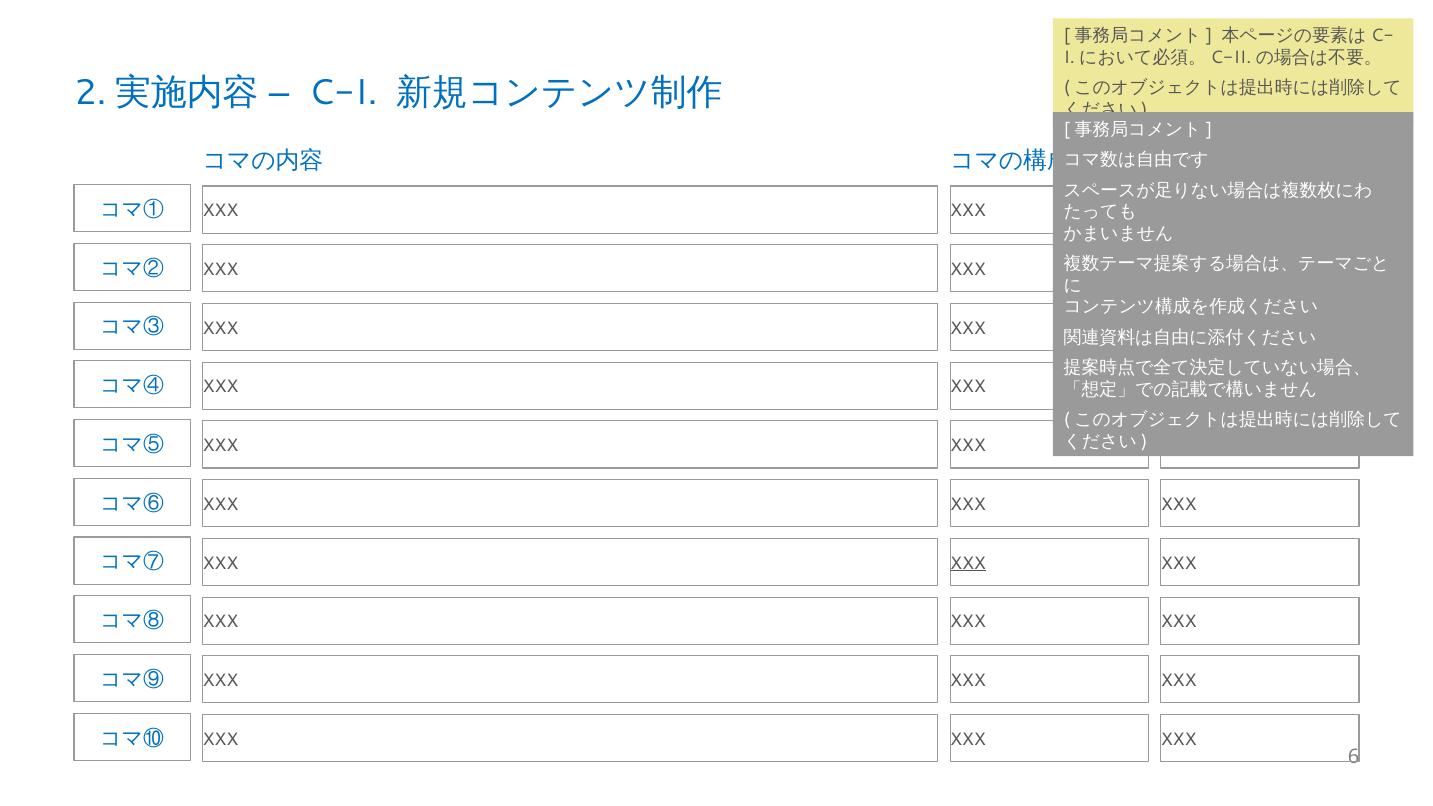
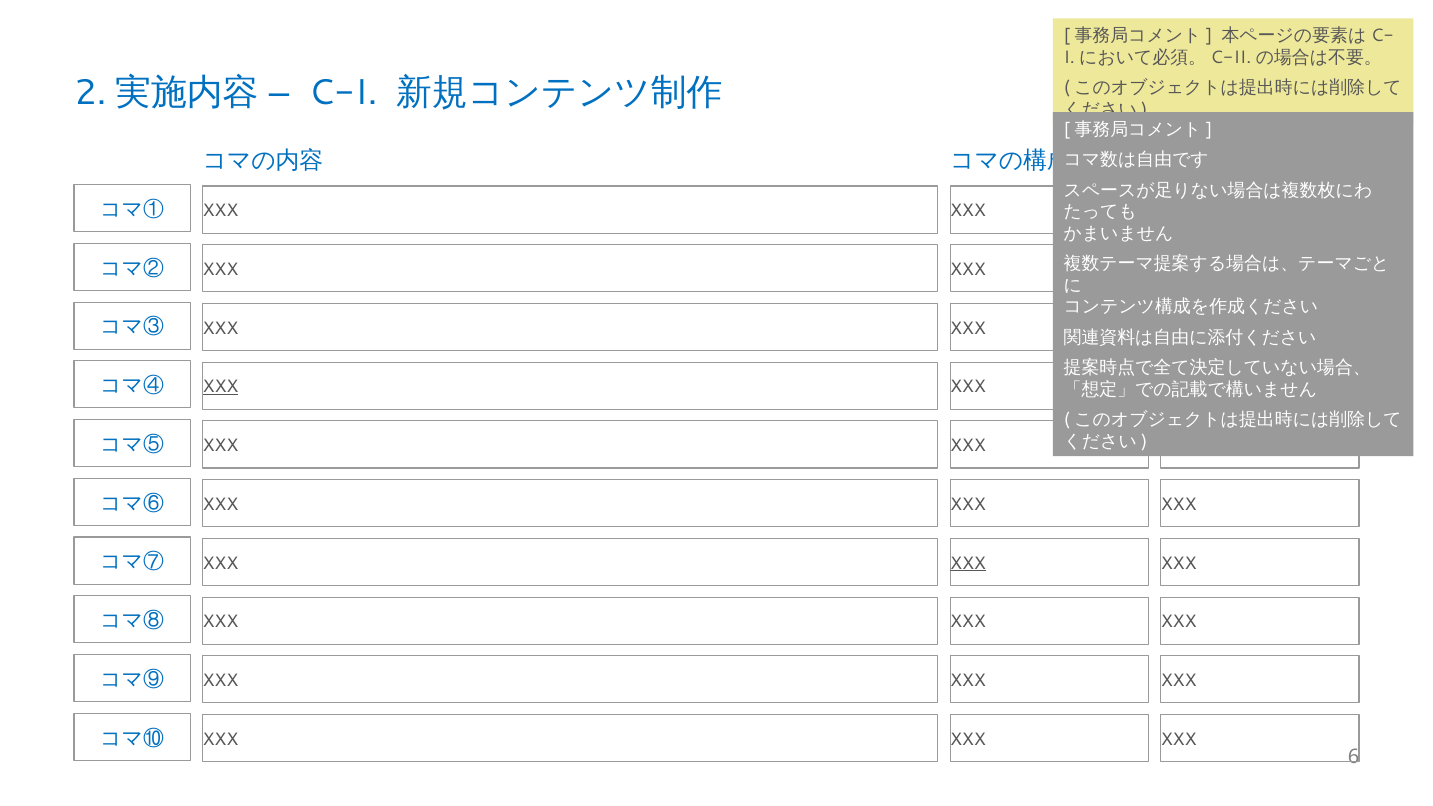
XXX at (221, 387) underline: none -> present
